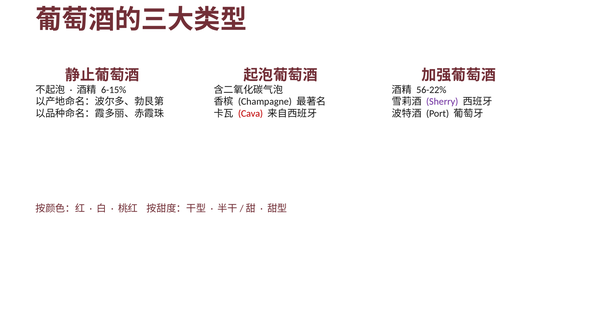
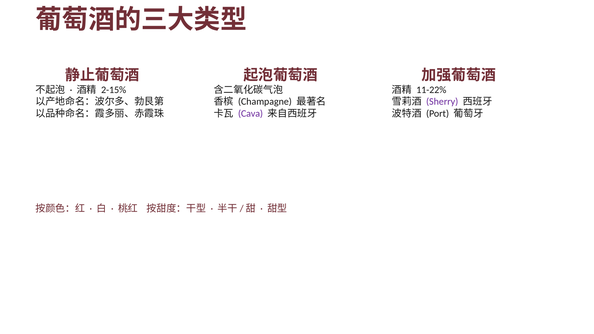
6-15%: 6-15% -> 2-15%
56-22%: 56-22% -> 11-22%
Cava colour: red -> purple
